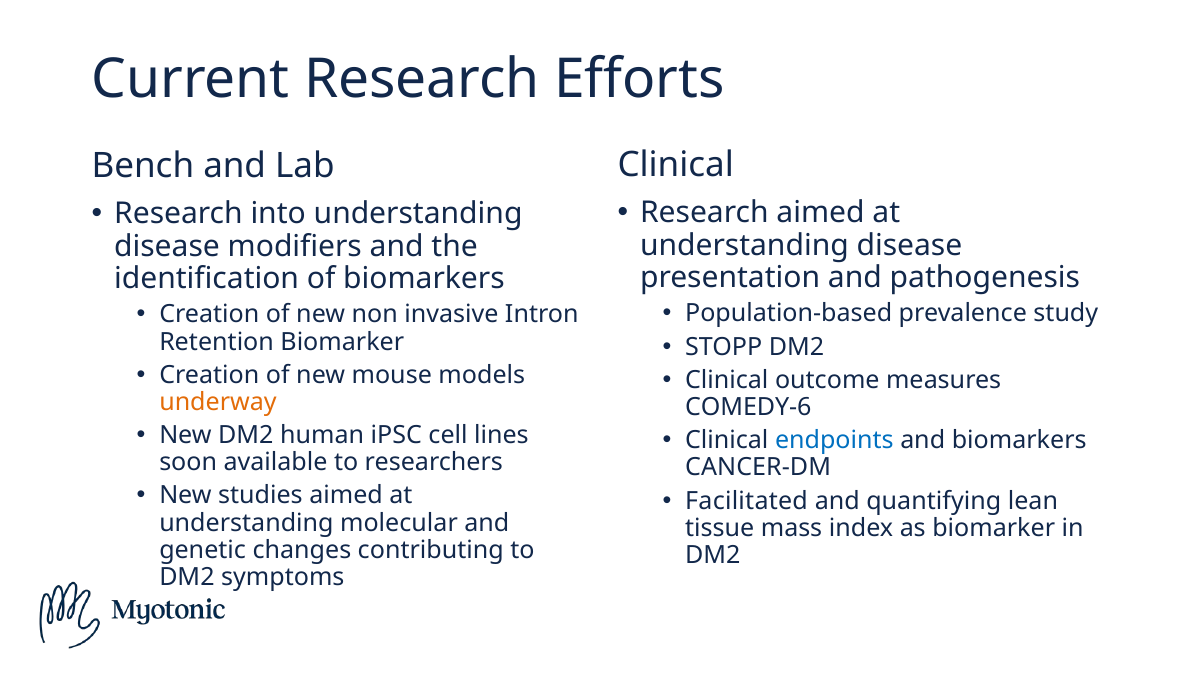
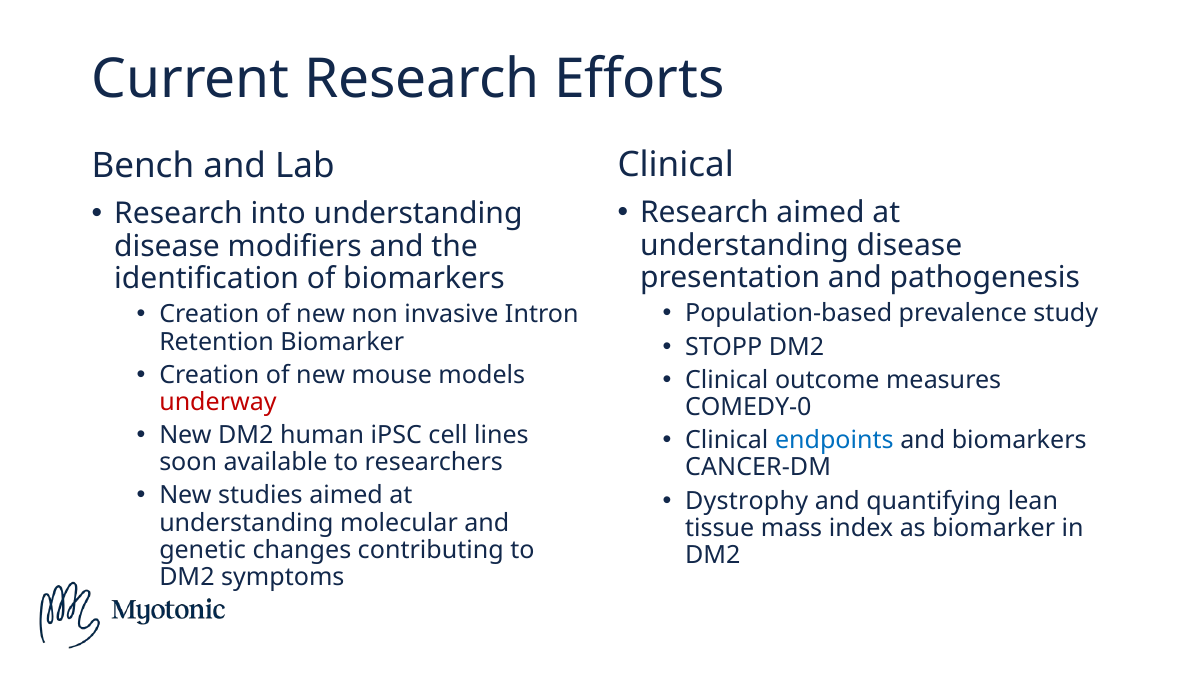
underway colour: orange -> red
COMEDY-6: COMEDY-6 -> COMEDY-0
Facilitated: Facilitated -> Dystrophy
